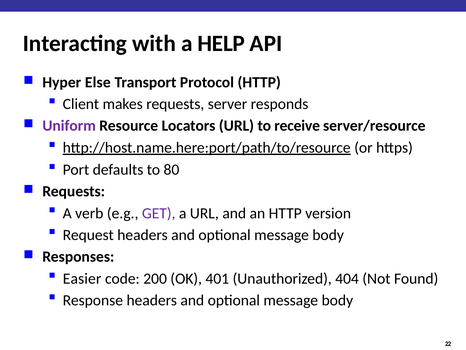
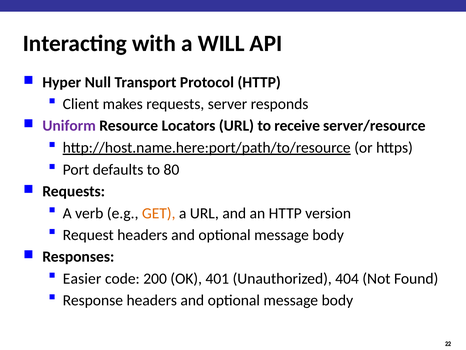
HELP: HELP -> WILL
Else: Else -> Null
GET colour: purple -> orange
